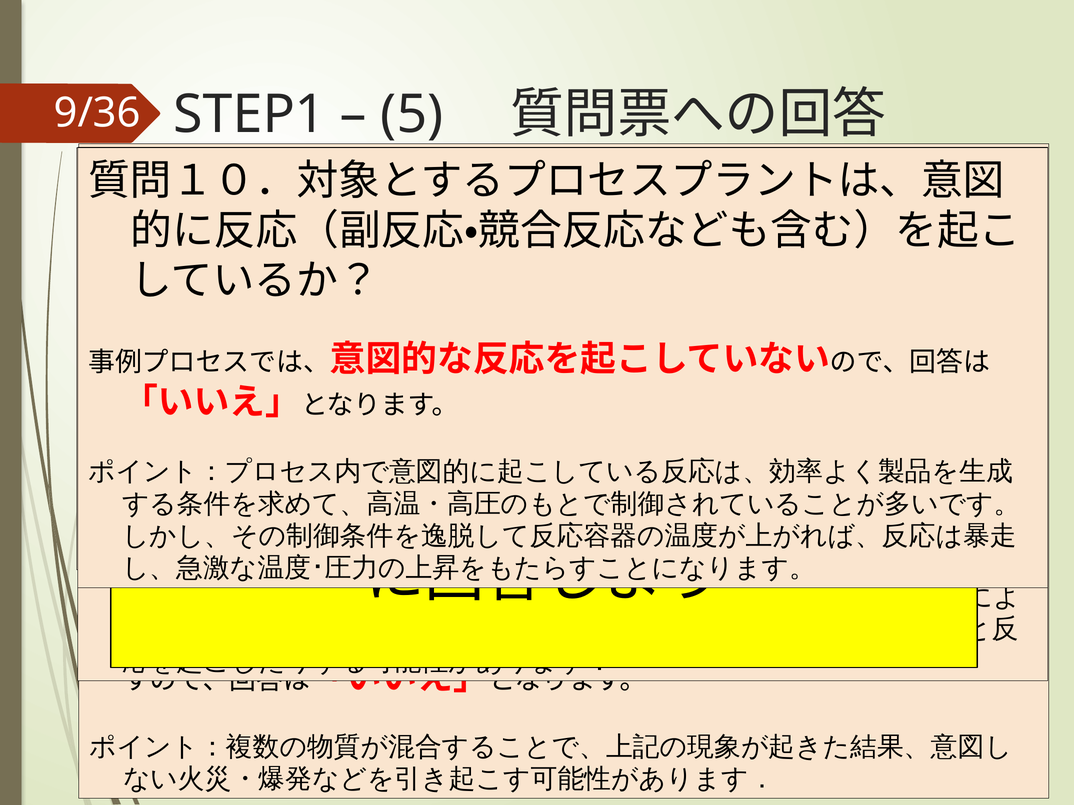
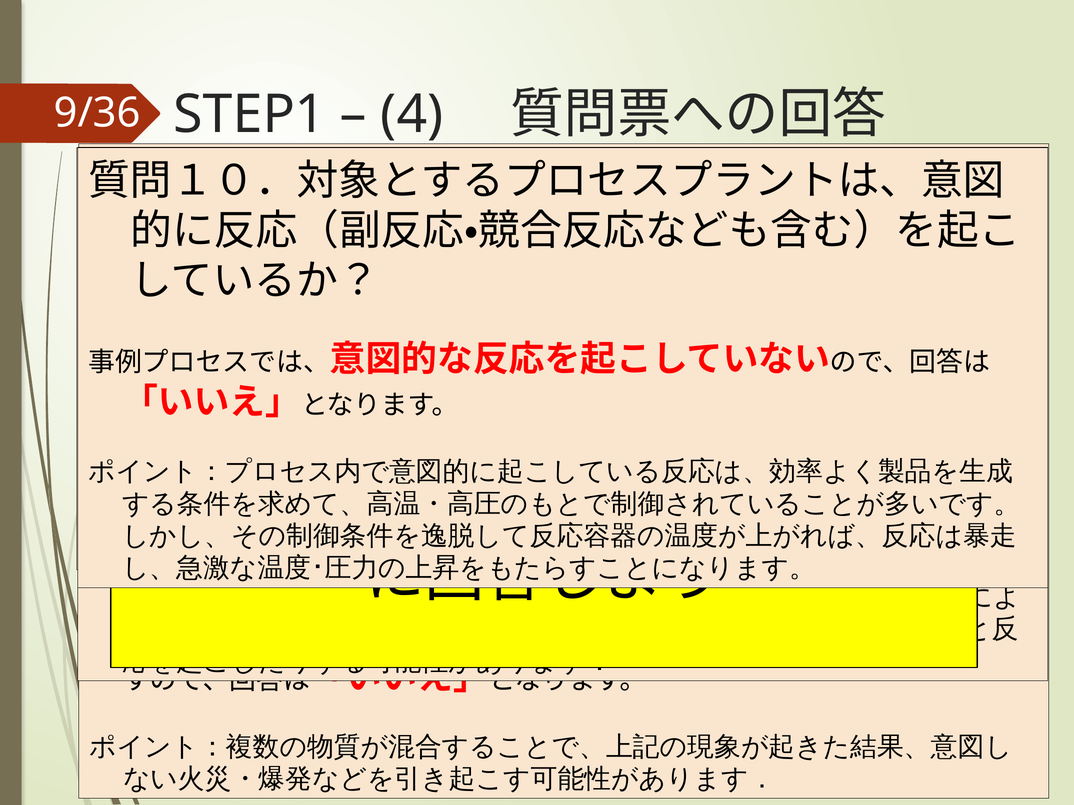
5 at (412, 115): 5 -> 4
